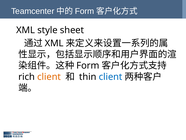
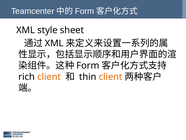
client at (111, 77) colour: blue -> orange
